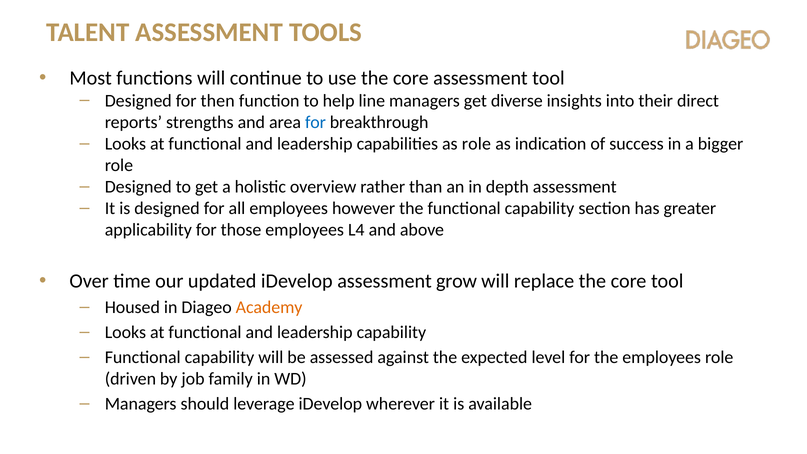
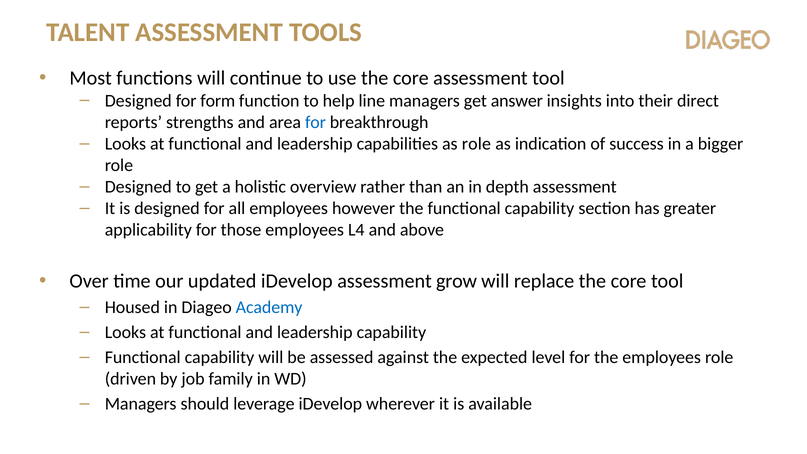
then: then -> form
diverse: diverse -> answer
Academy colour: orange -> blue
